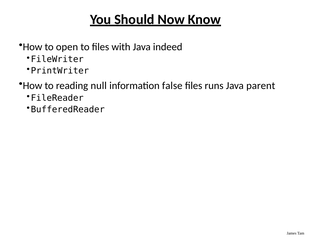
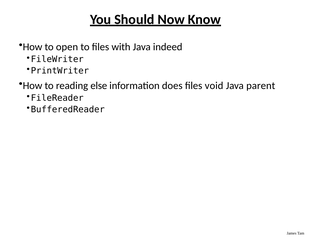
null: null -> else
false: false -> does
runs: runs -> void
